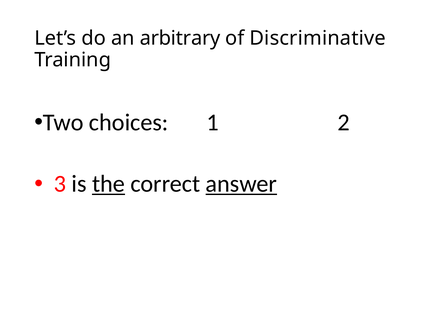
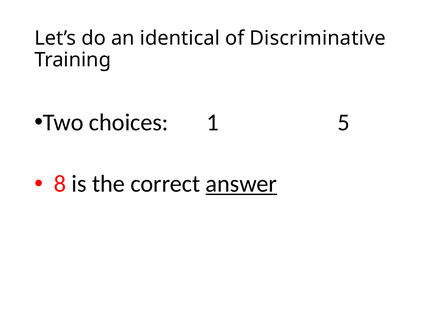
arbitrary: arbitrary -> identical
2: 2 -> 5
3: 3 -> 8
the underline: present -> none
